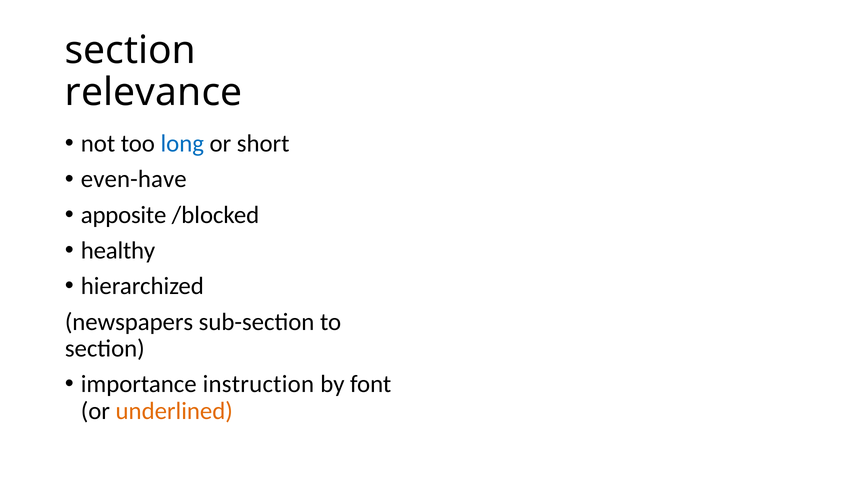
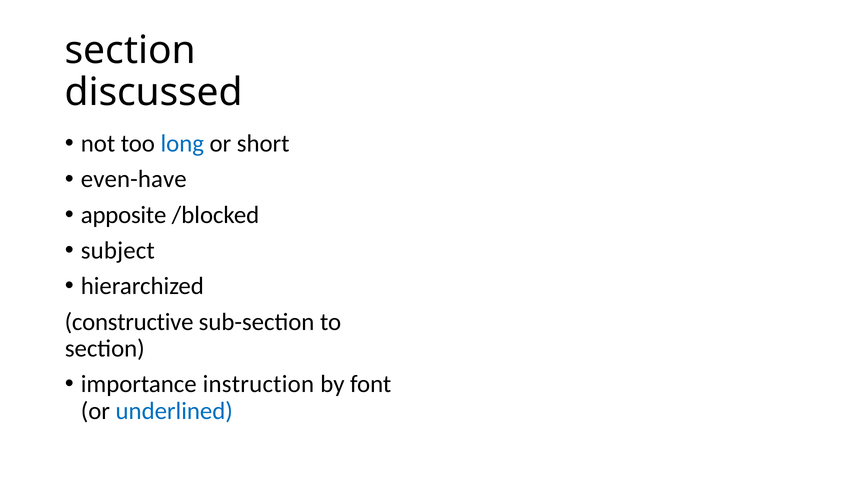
relevance: relevance -> discussed
healthy: healthy -> subject
newspapers: newspapers -> constructive
underlined colour: orange -> blue
